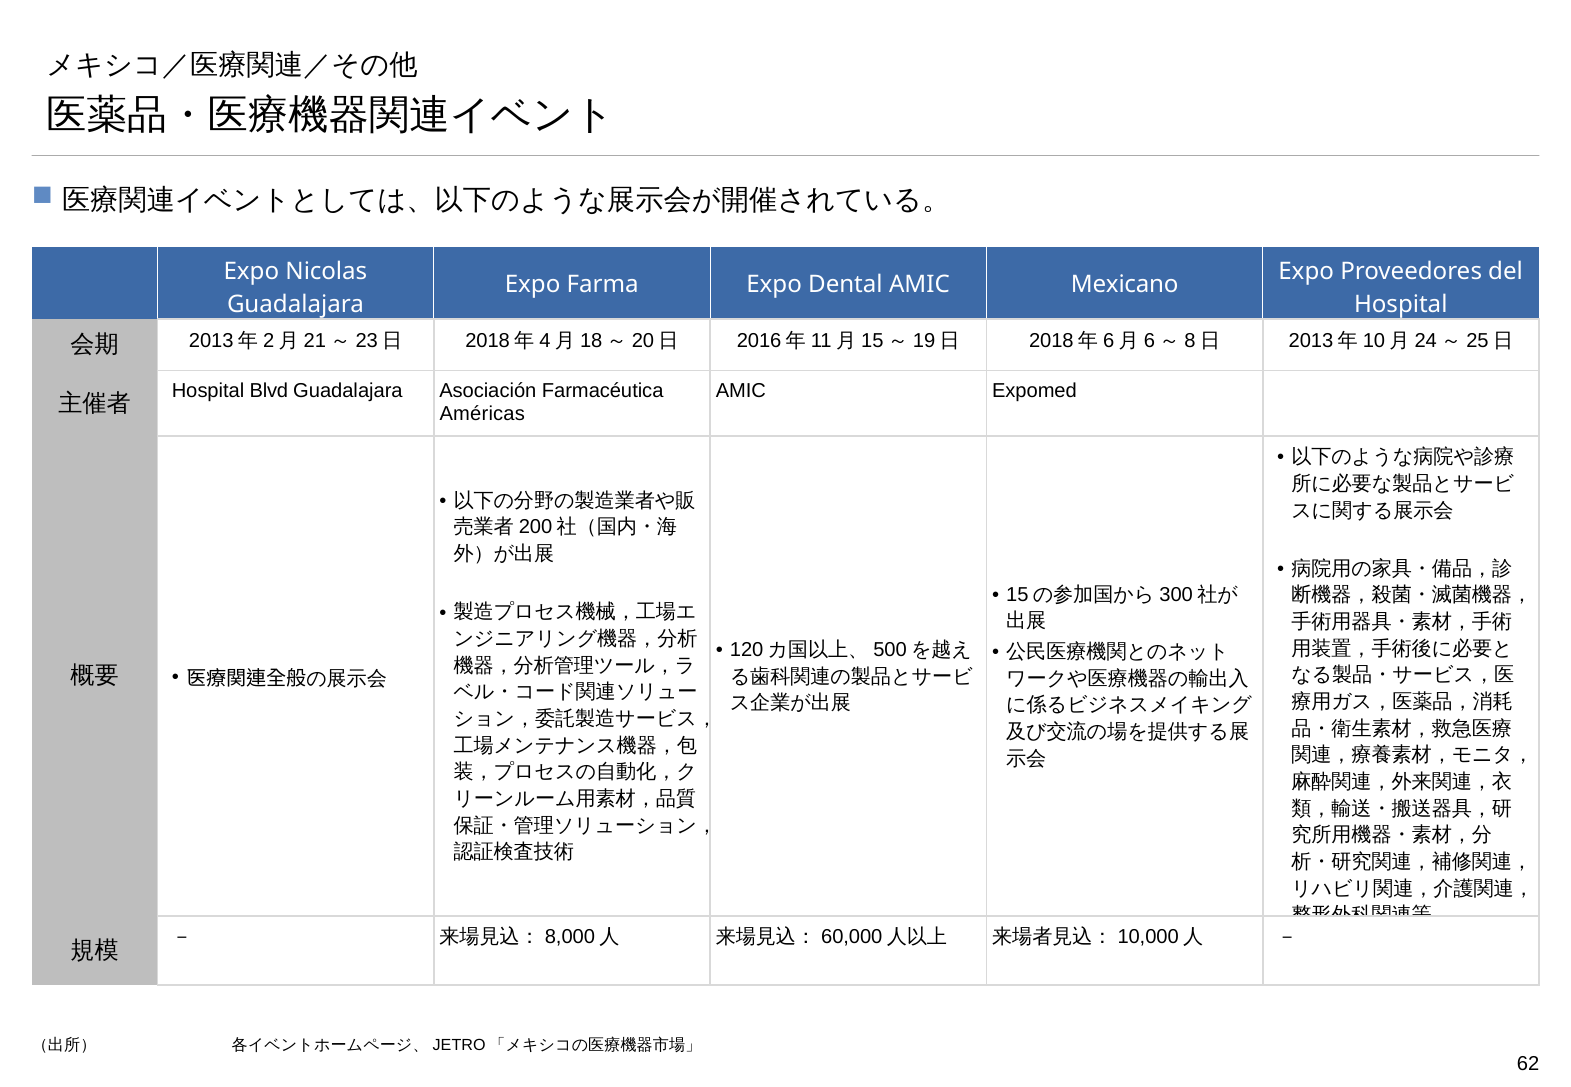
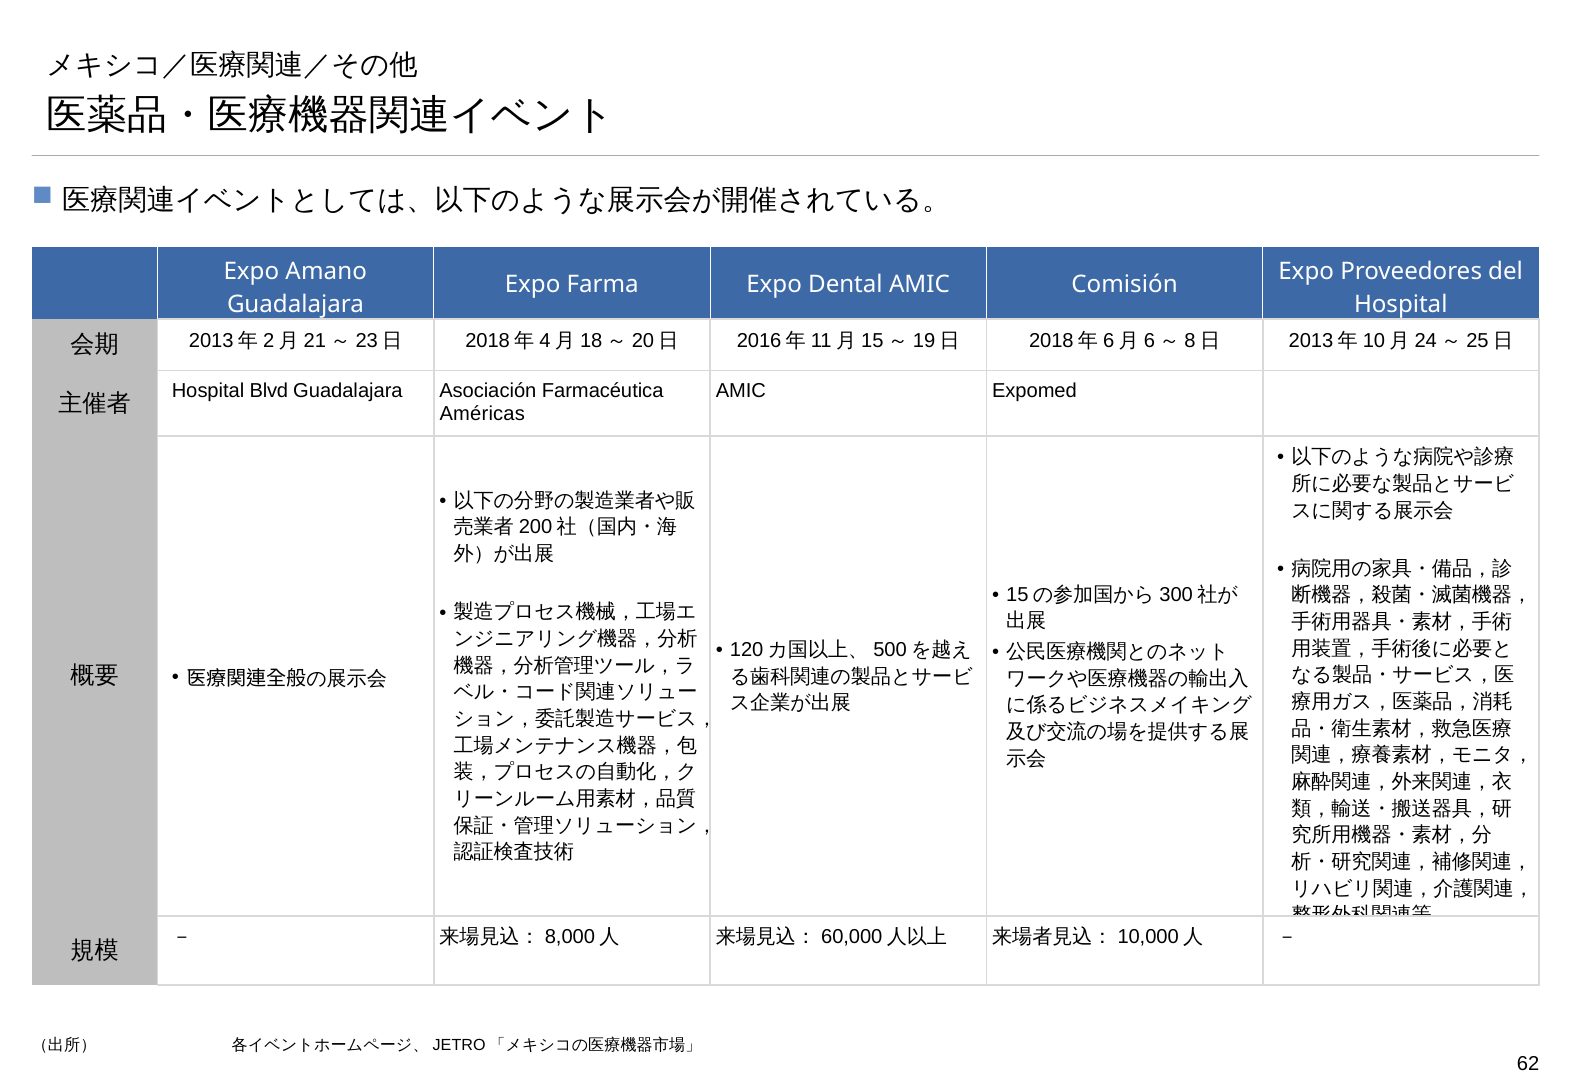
Nicolas: Nicolas -> Amano
Mexicano: Mexicano -> Comisión
